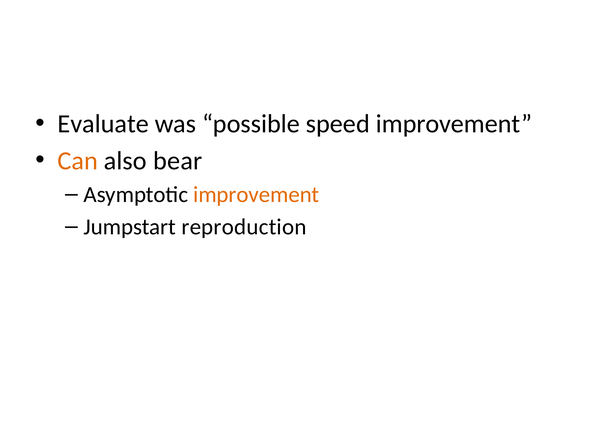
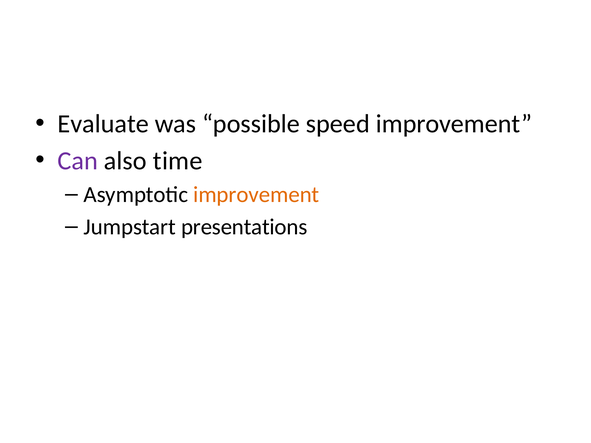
Can colour: orange -> purple
bear: bear -> time
reproduction: reproduction -> presentations
